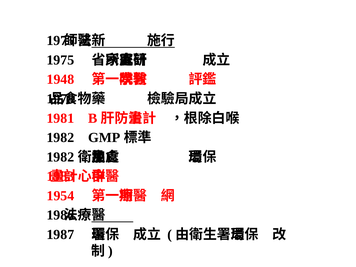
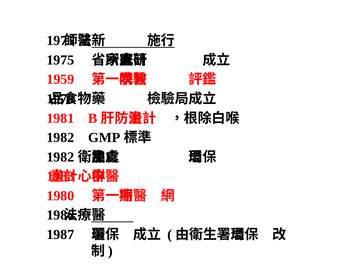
1948: 1948 -> 1959
1954: 1954 -> 1980
